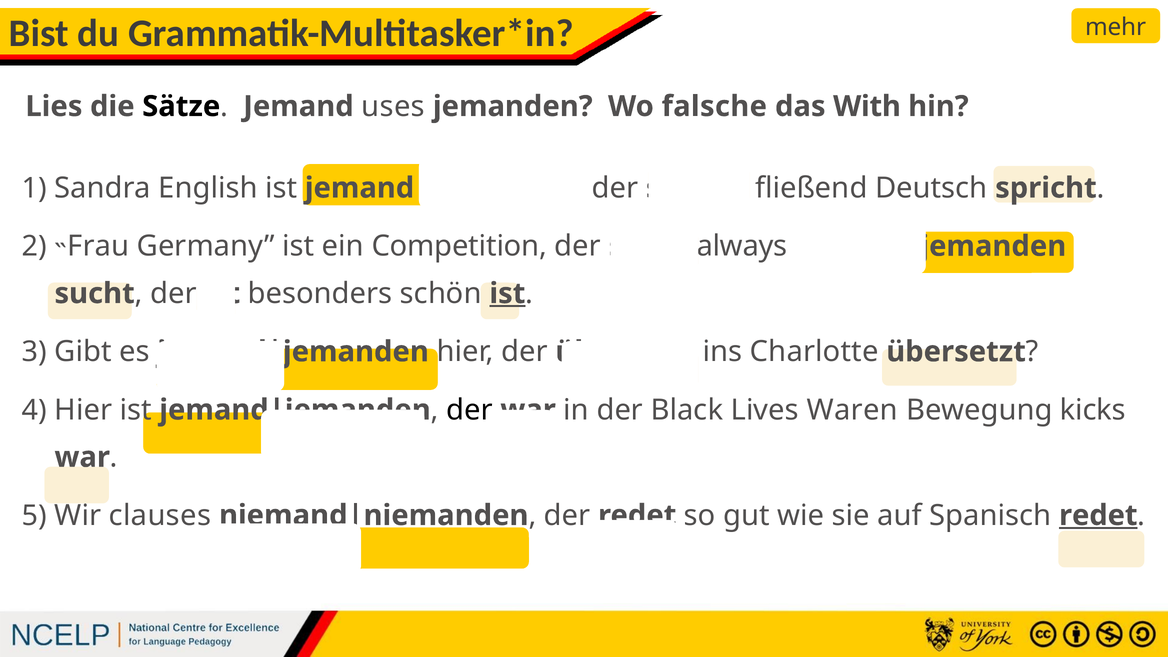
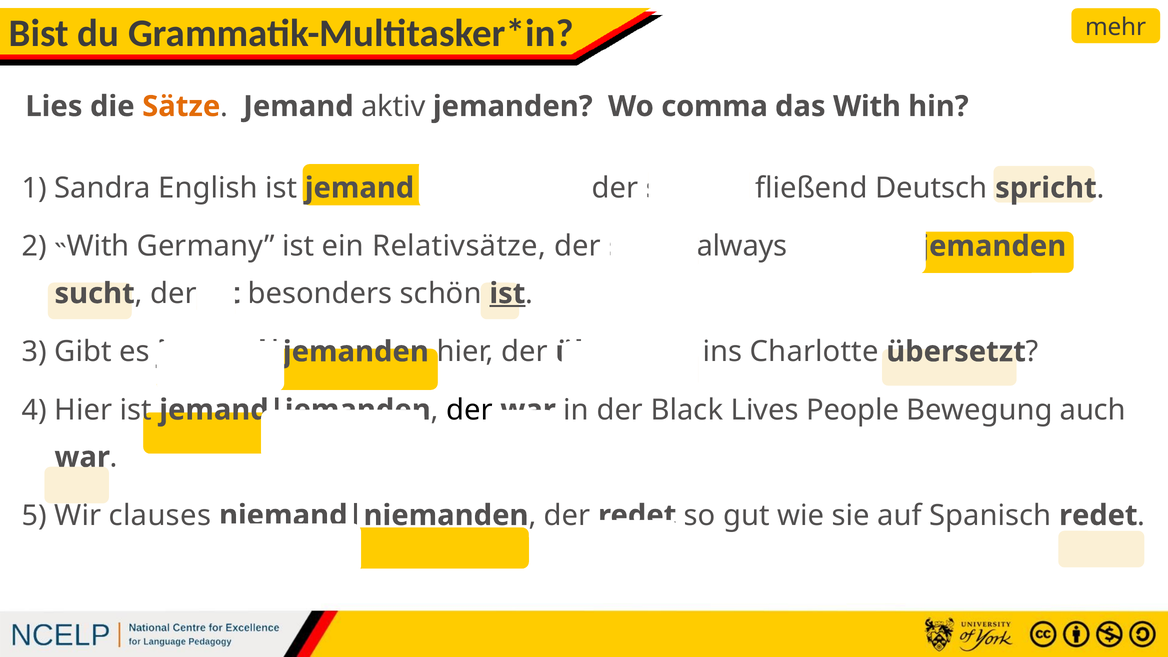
Sätze colour: black -> orange
uses: uses -> aktiv
falsche: falsche -> comma
˵Frau: ˵Frau -> ˵With
Competition: Competition -> Relativsätze
Waren: Waren -> People
kicks: kicks -> auch
redet at (1098, 515) underline: present -> none
